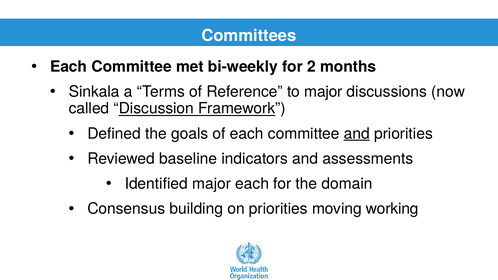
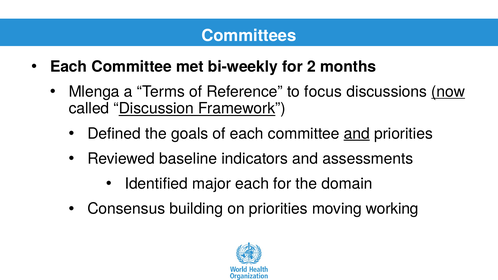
Sinkala: Sinkala -> Mlenga
to major: major -> focus
now underline: none -> present
